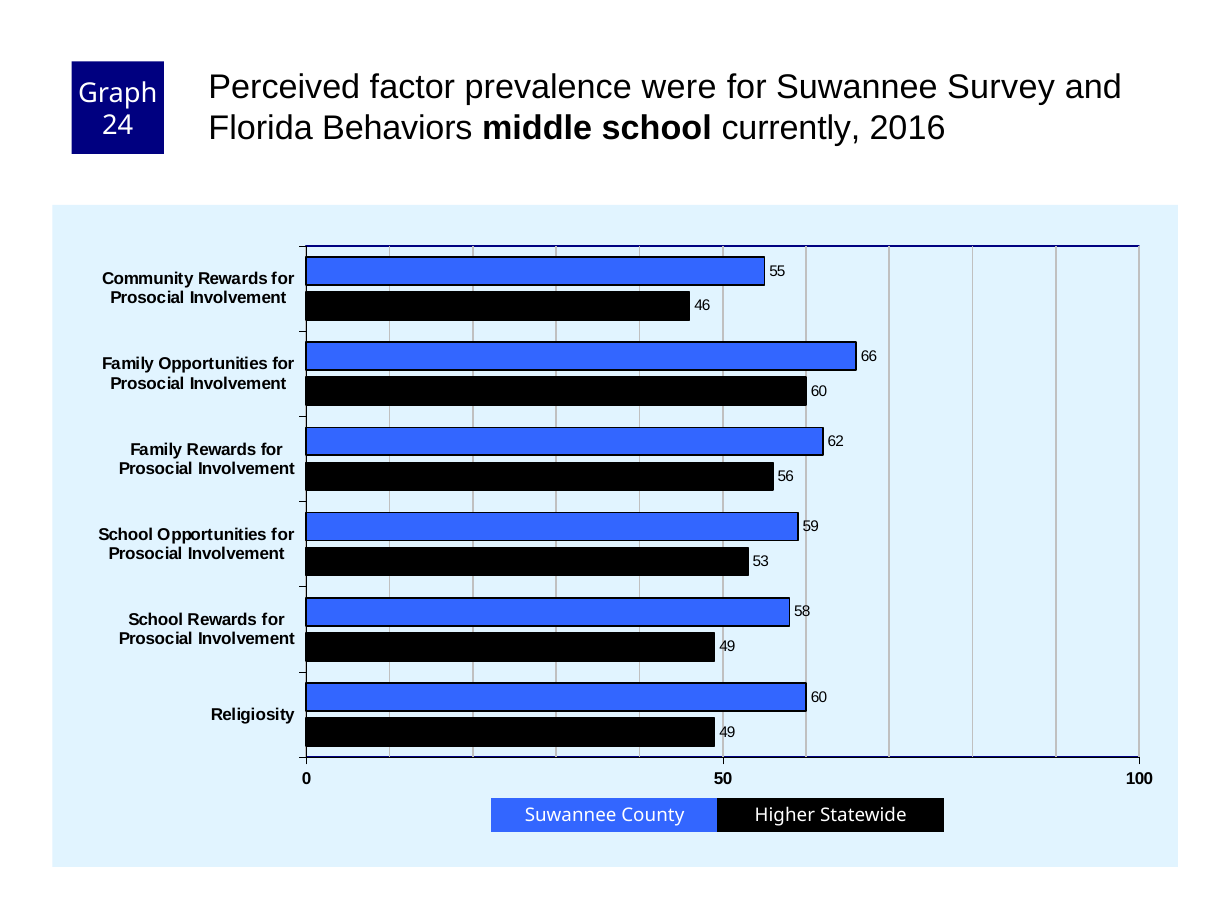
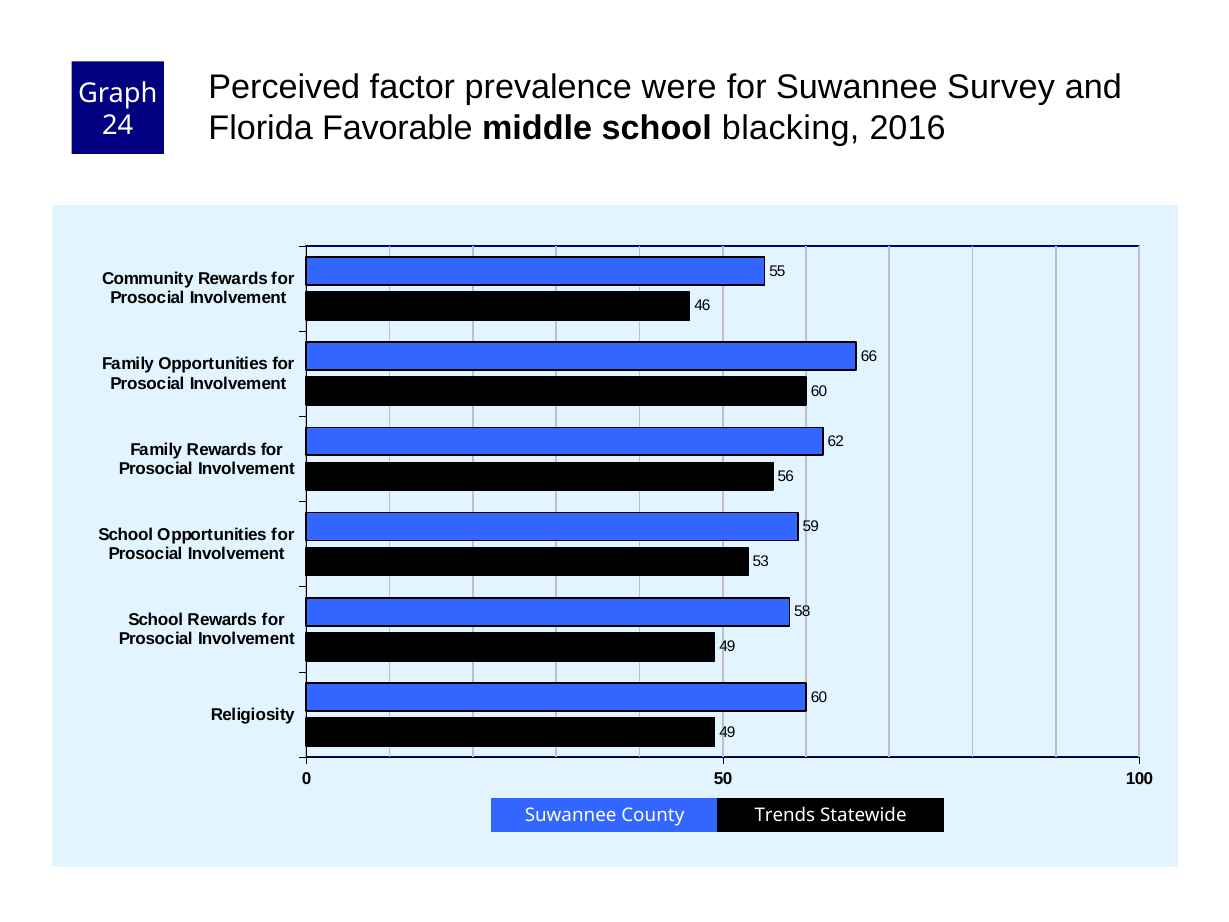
Behaviors: Behaviors -> Favorable
currently: currently -> blacking
Higher: Higher -> Trends
